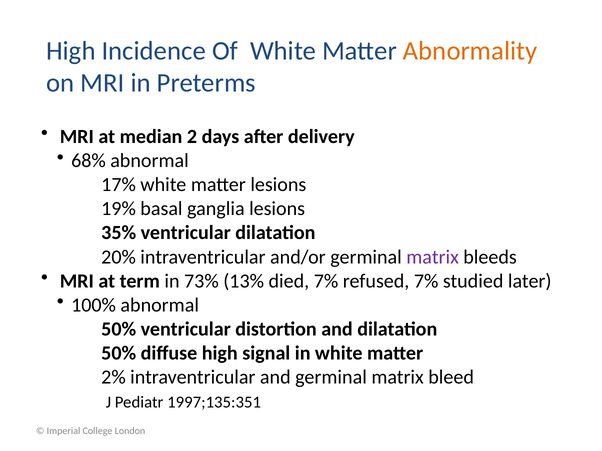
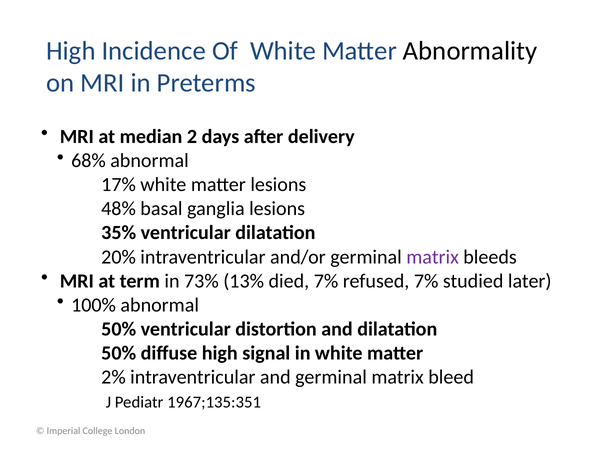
Abnormality colour: orange -> black
19%: 19% -> 48%
1997;135:351: 1997;135:351 -> 1967;135:351
